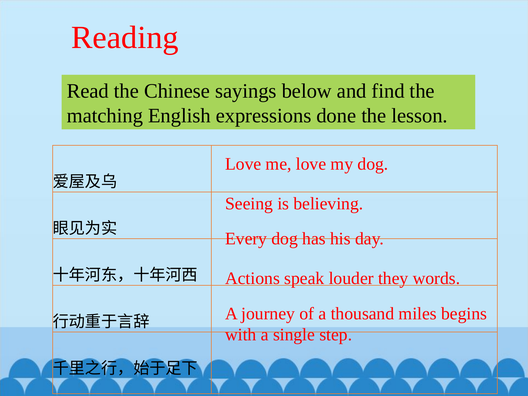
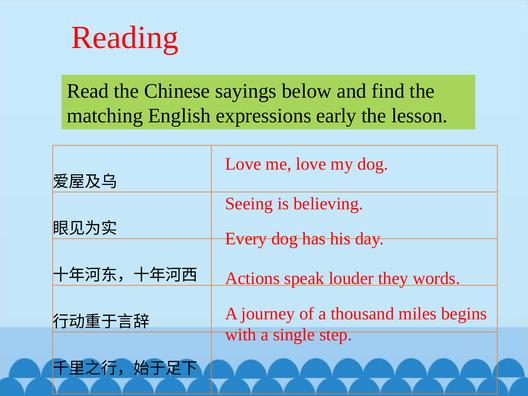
done: done -> early
